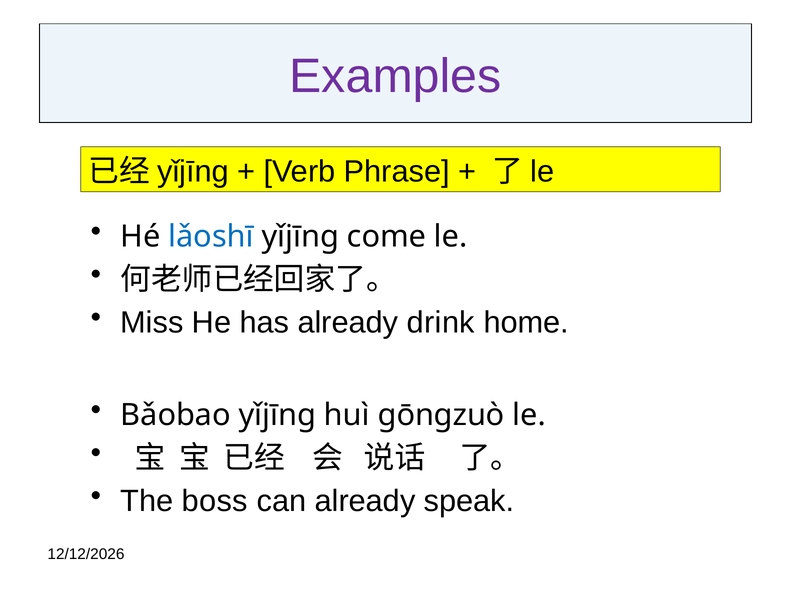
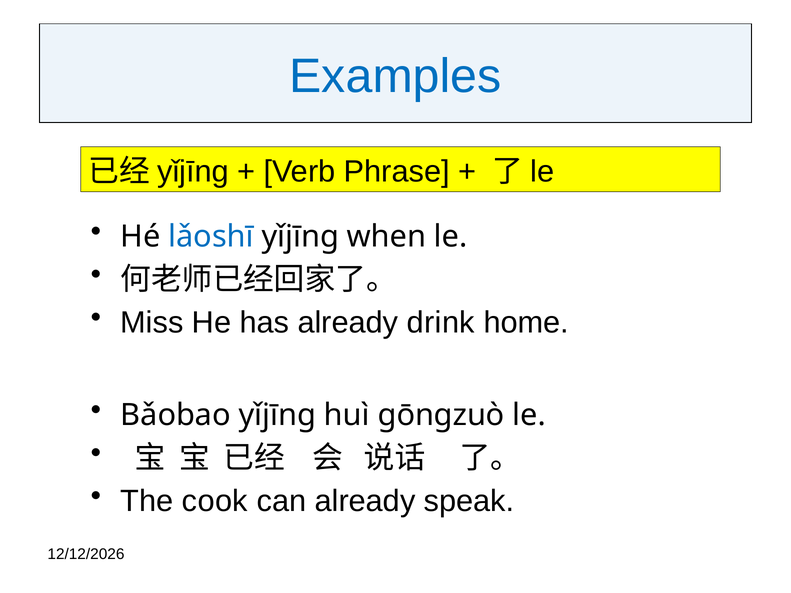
Examples colour: purple -> blue
come: come -> when
boss: boss -> cook
